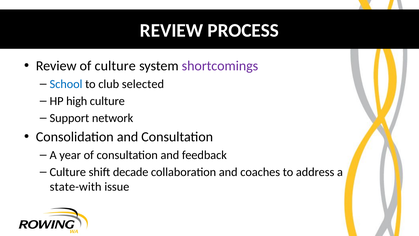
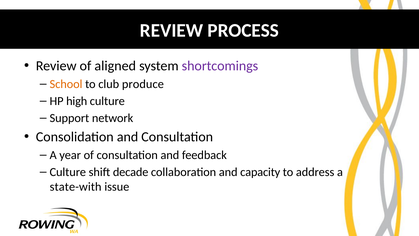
of culture: culture -> aligned
School colour: blue -> orange
selected: selected -> produce
coaches: coaches -> capacity
